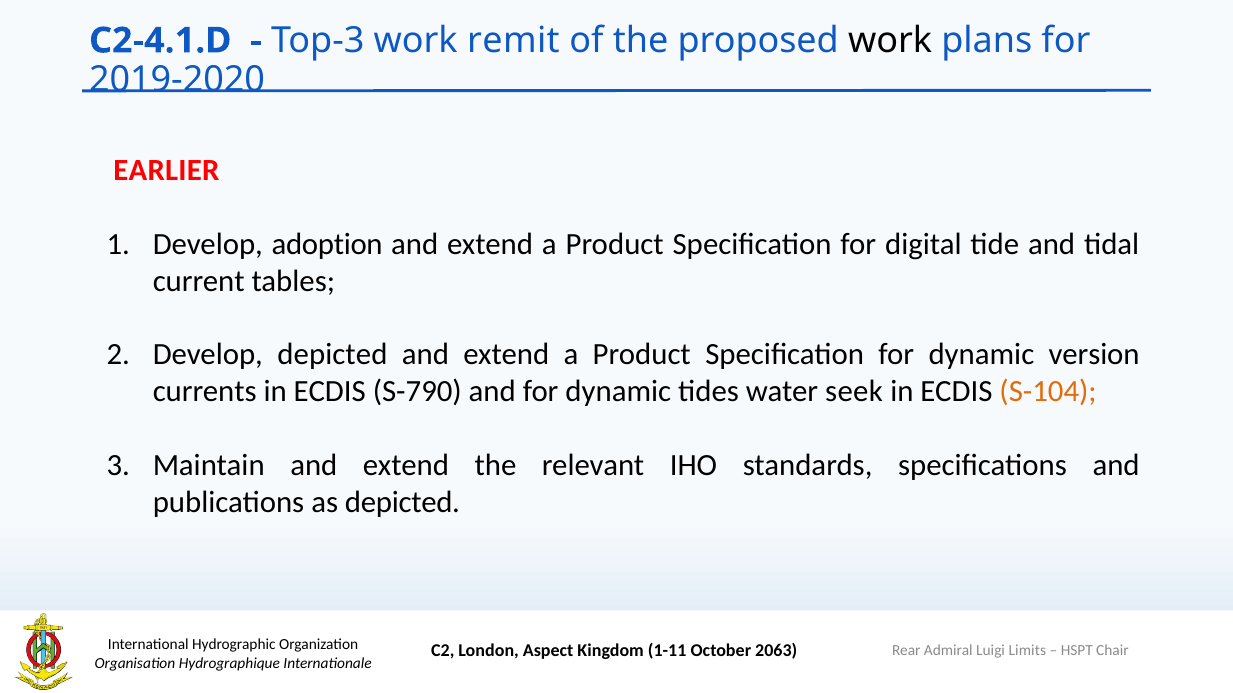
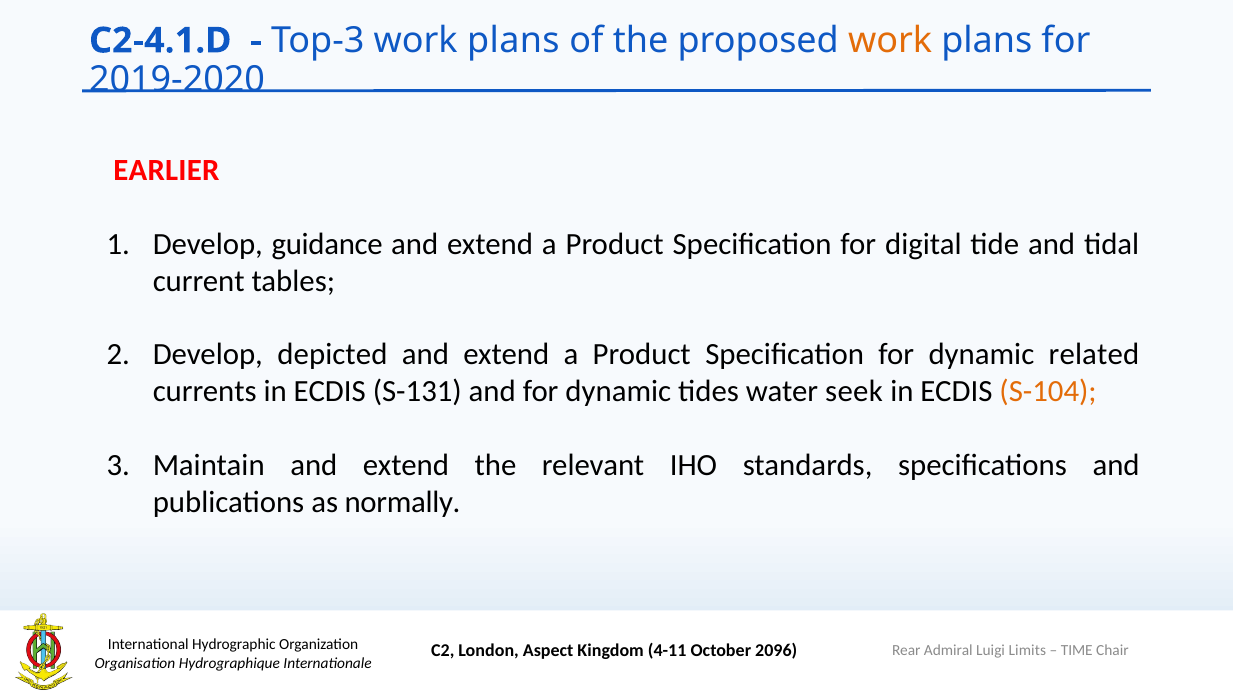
Top-3 work remit: remit -> plans
work at (890, 41) colour: black -> orange
adoption: adoption -> guidance
version: version -> related
S-790: S-790 -> S-131
as depicted: depicted -> normally
1-11: 1-11 -> 4-11
2063: 2063 -> 2096
HSPT: HSPT -> TIME
